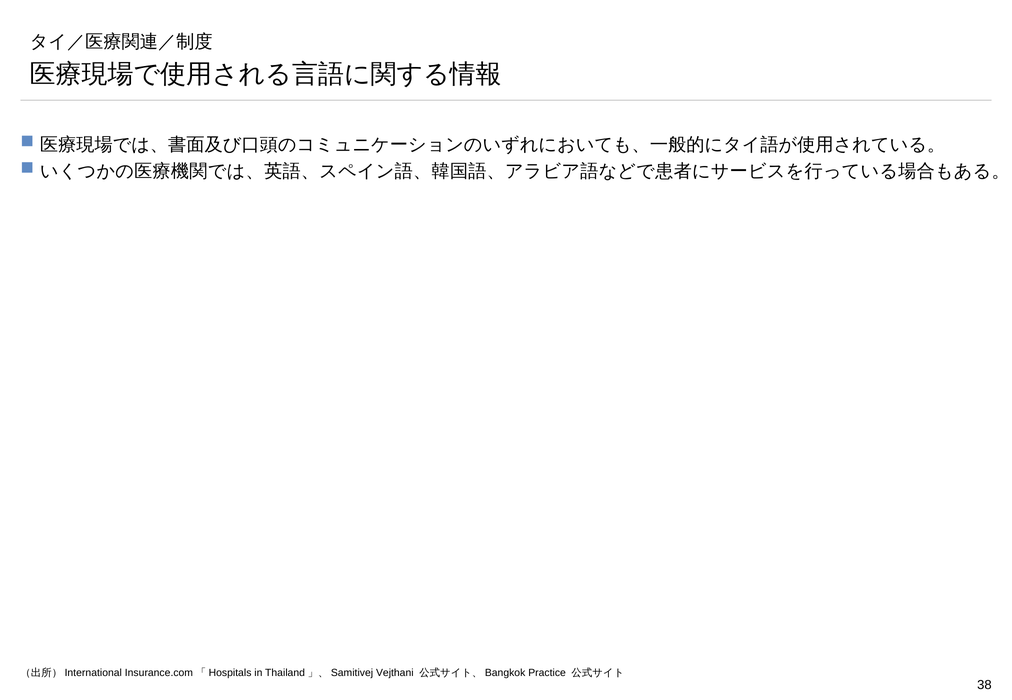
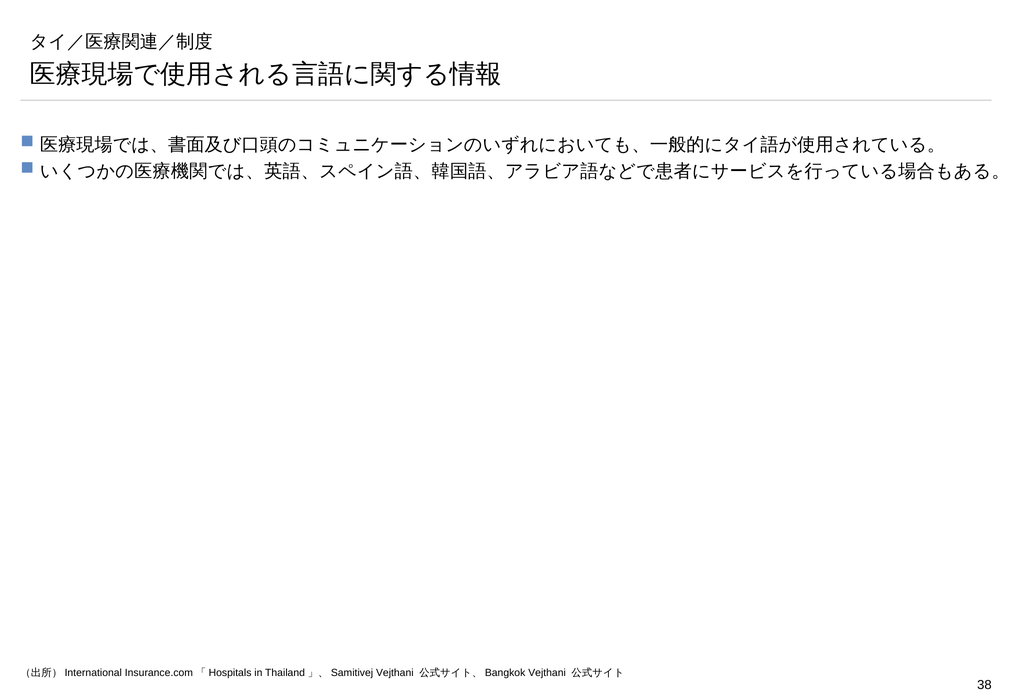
Practice at (547, 674): Practice -> Vejthani
